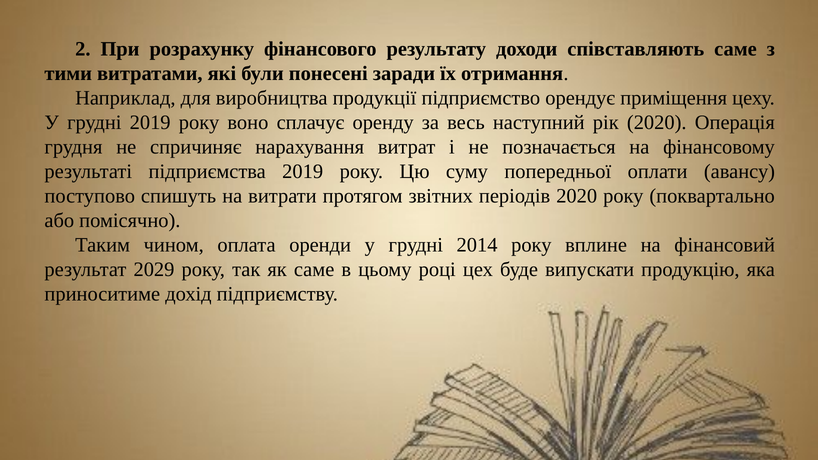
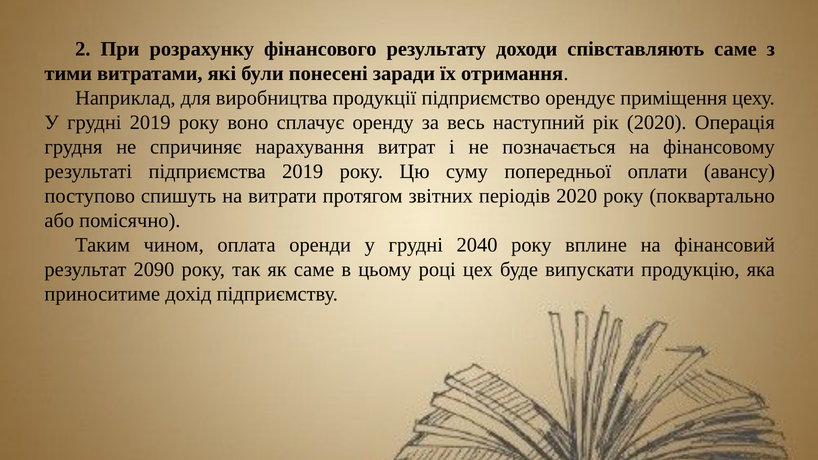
2014: 2014 -> 2040
2029: 2029 -> 2090
